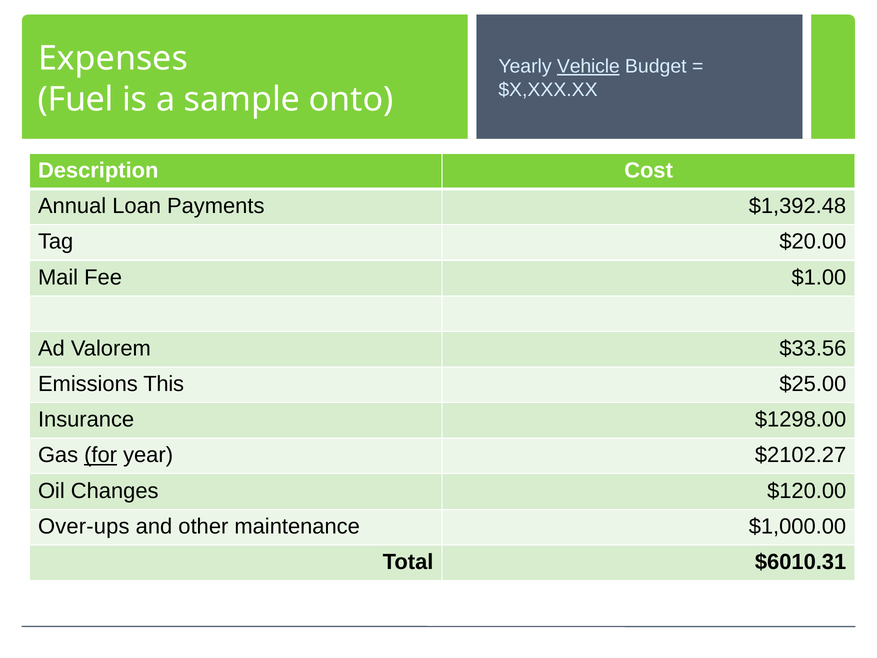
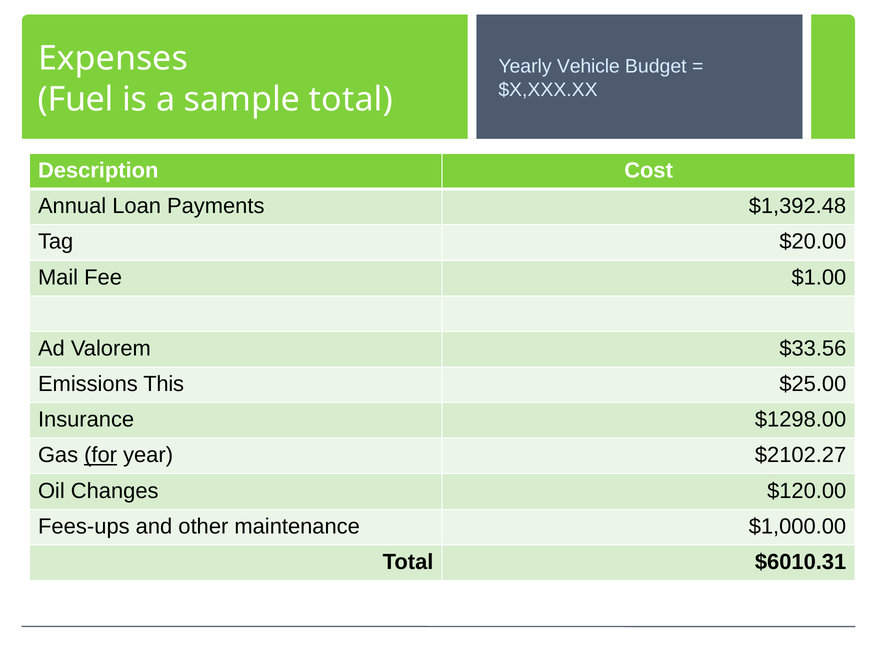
Vehicle underline: present -> none
sample onto: onto -> total
Over-ups: Over-ups -> Fees-ups
